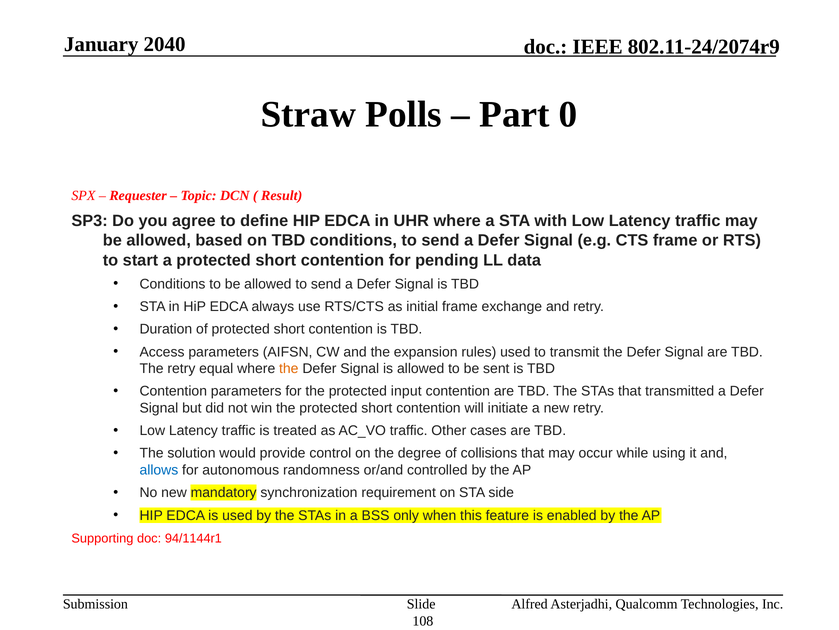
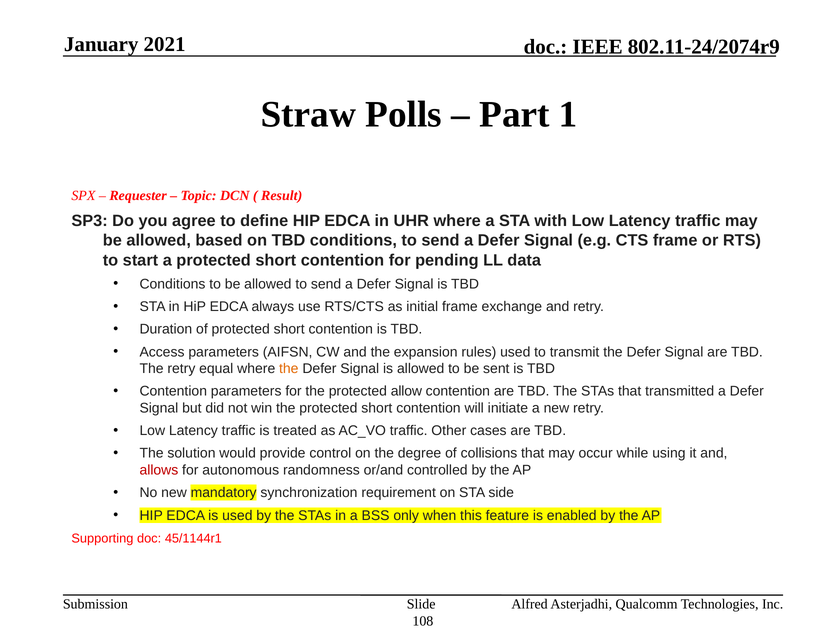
2040: 2040 -> 2021
0: 0 -> 1
input: input -> allow
allows colour: blue -> red
94/1144r1: 94/1144r1 -> 45/1144r1
